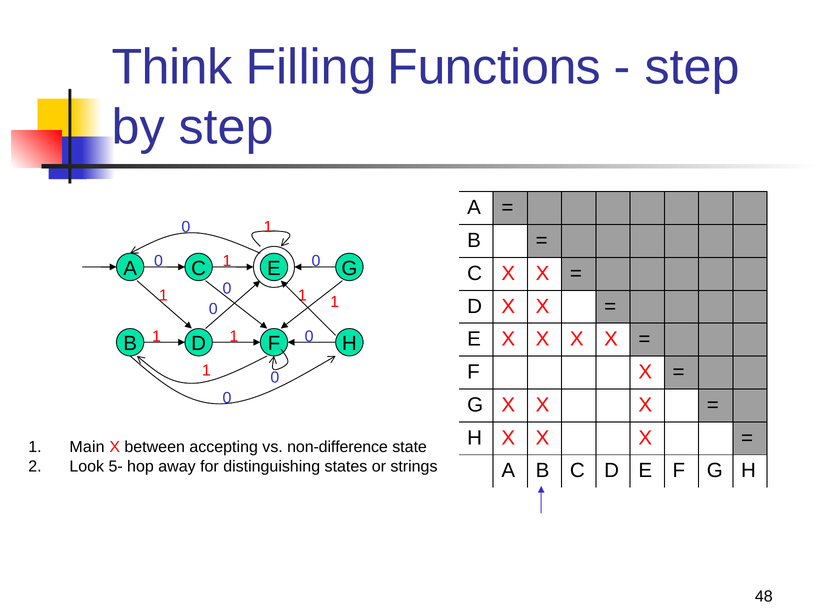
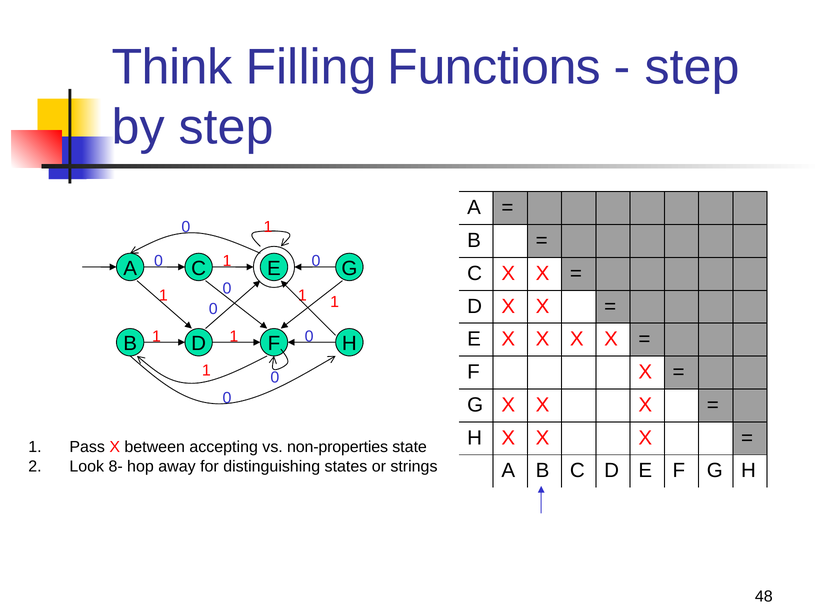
Main: Main -> Pass
non-difference: non-difference -> non-properties
5-: 5- -> 8-
